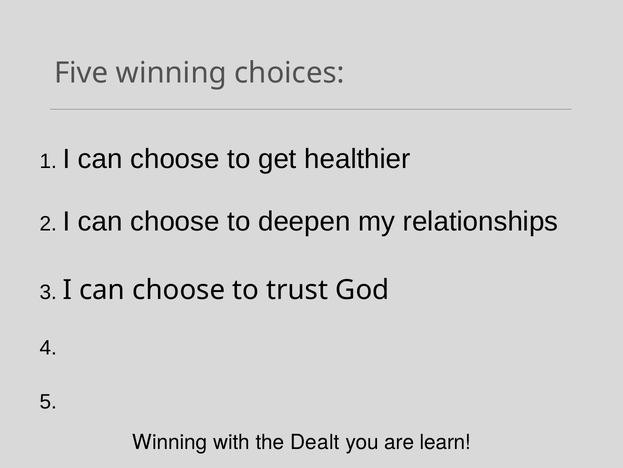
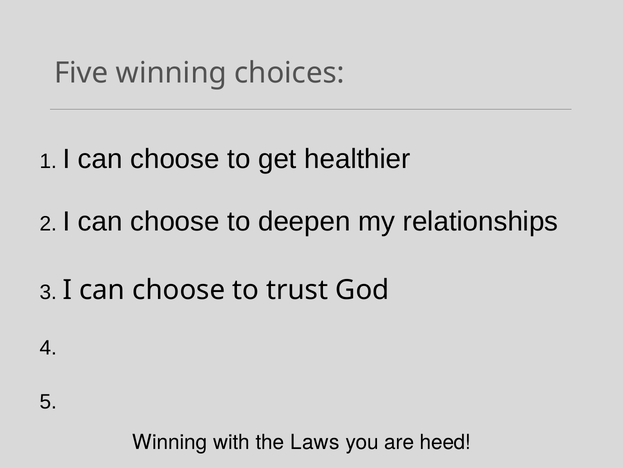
Dealt: Dealt -> Laws
learn: learn -> heed
